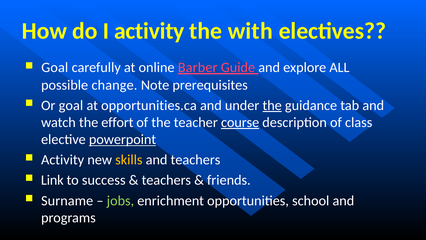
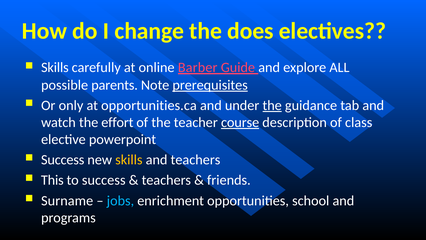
I activity: activity -> change
with: with -> does
Goal at (55, 68): Goal -> Skills
change: change -> parents
prerequisites underline: none -> present
Or goal: goal -> only
powerpoint underline: present -> none
Activity at (63, 160): Activity -> Success
Link: Link -> This
jobs colour: light green -> light blue
